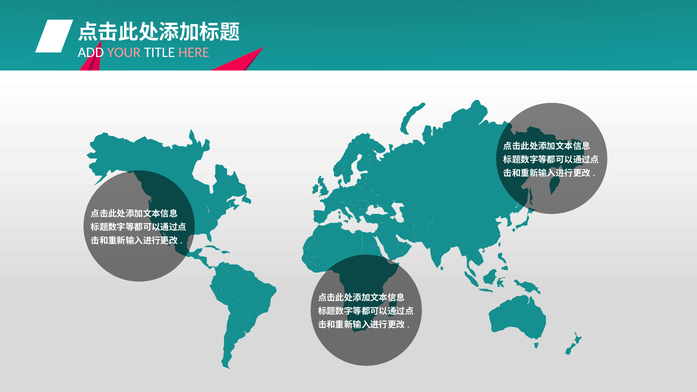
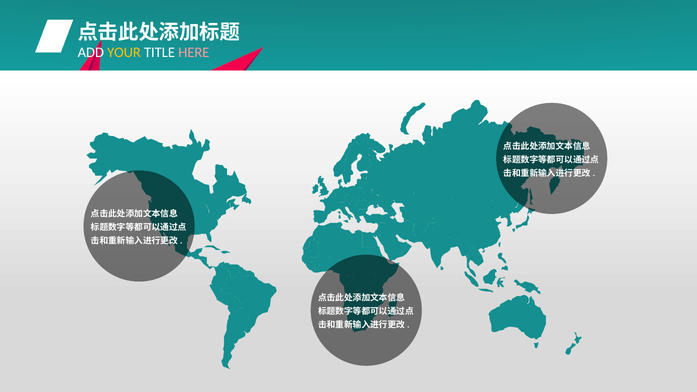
YOUR colour: pink -> yellow
